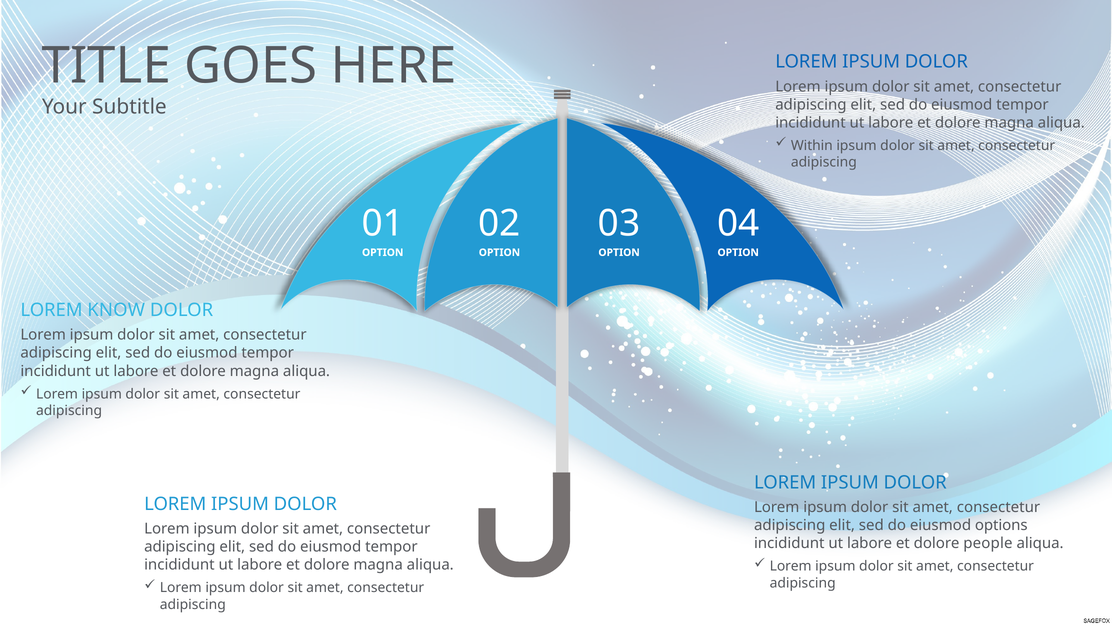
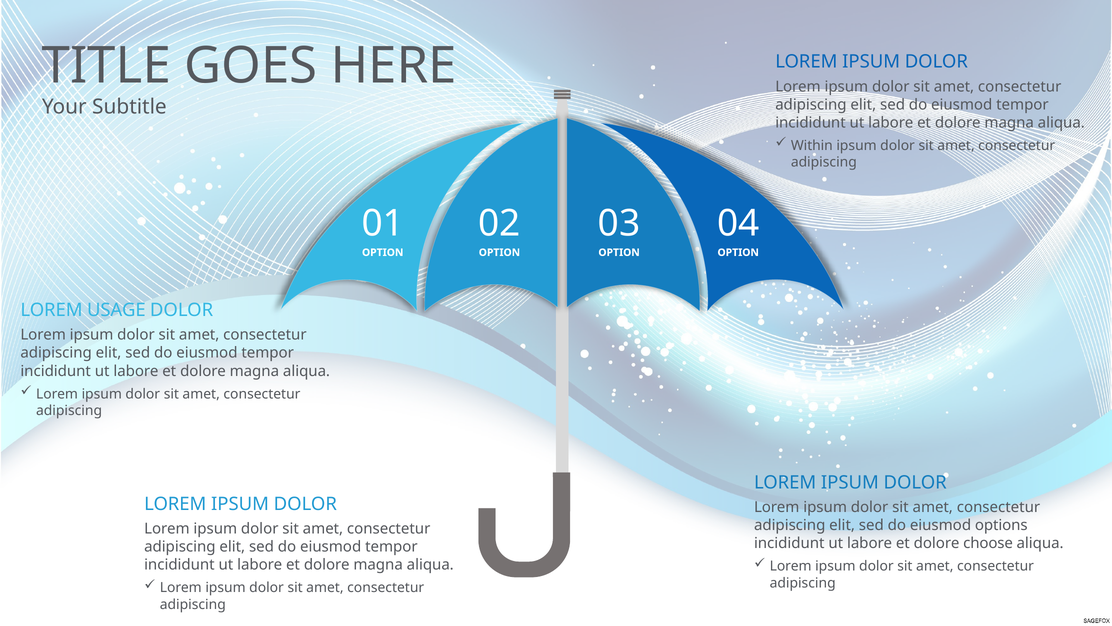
KNOW: KNOW -> USAGE
people: people -> choose
